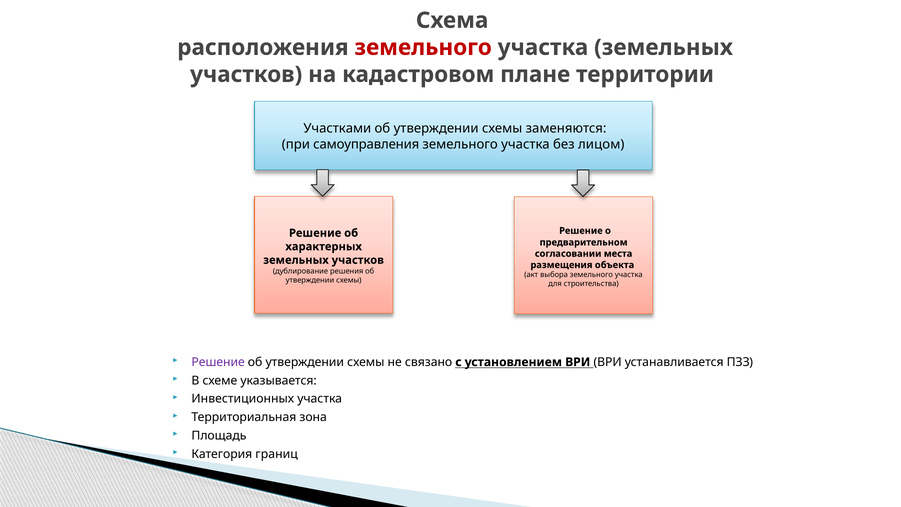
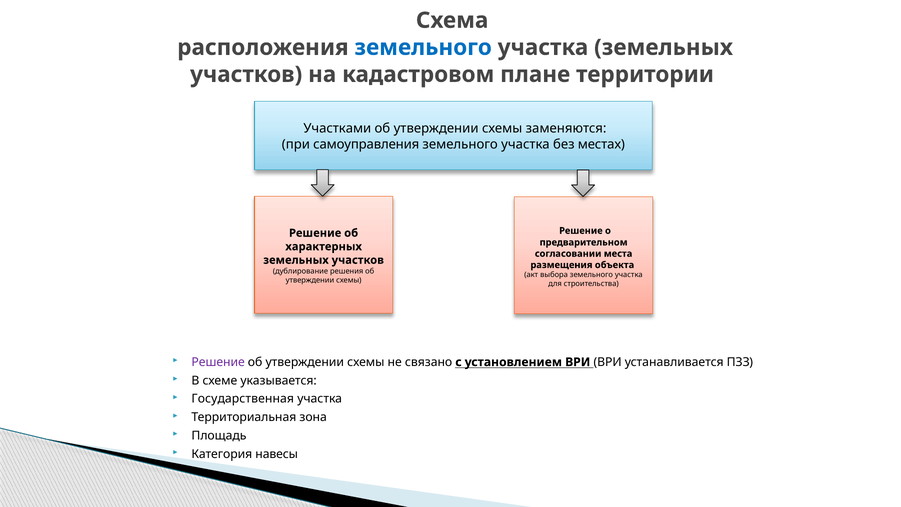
земельного at (423, 47) colour: red -> blue
лицом: лицом -> местах
Инвестиционных: Инвестиционных -> Государственная
границ: границ -> навесы
